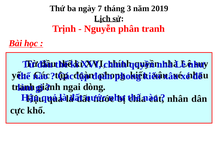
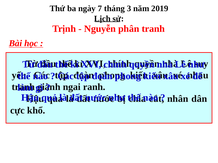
dòng: dòng -> ranh
